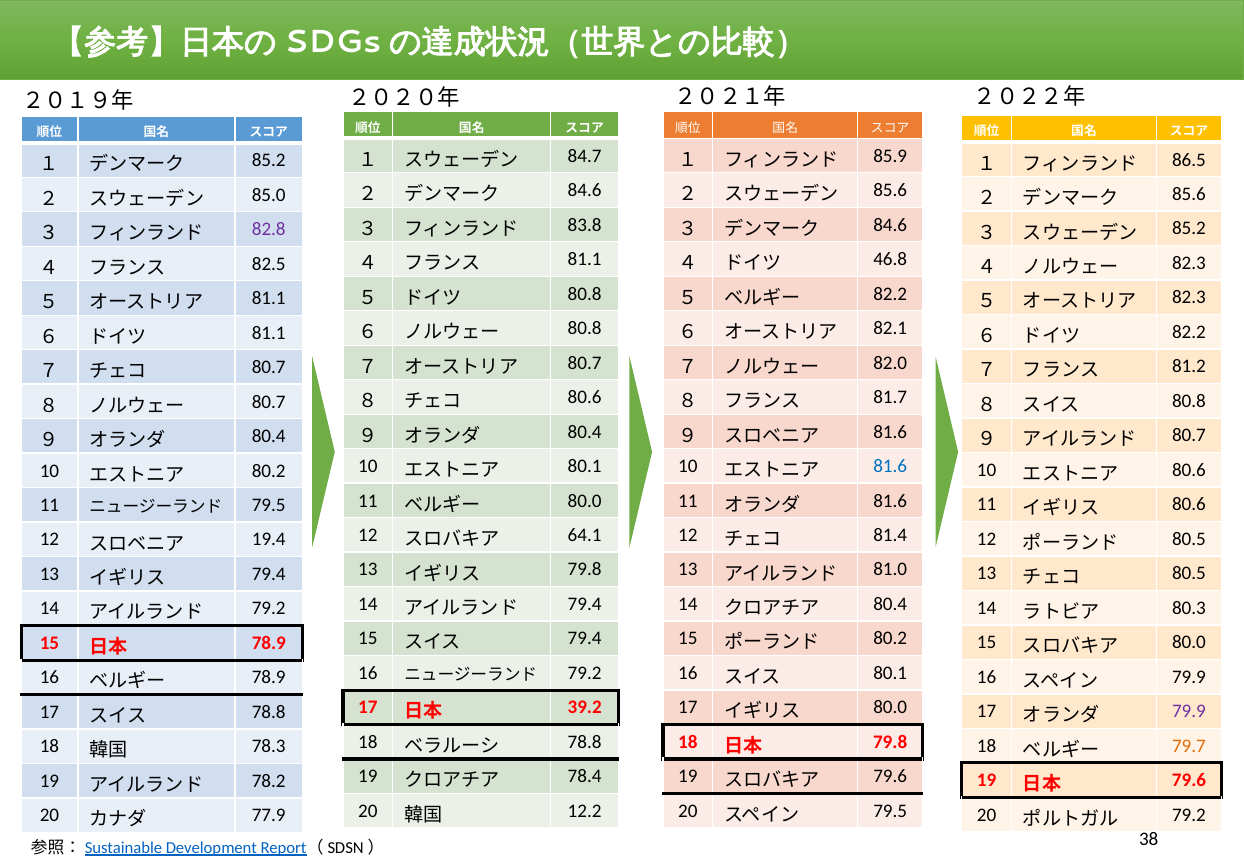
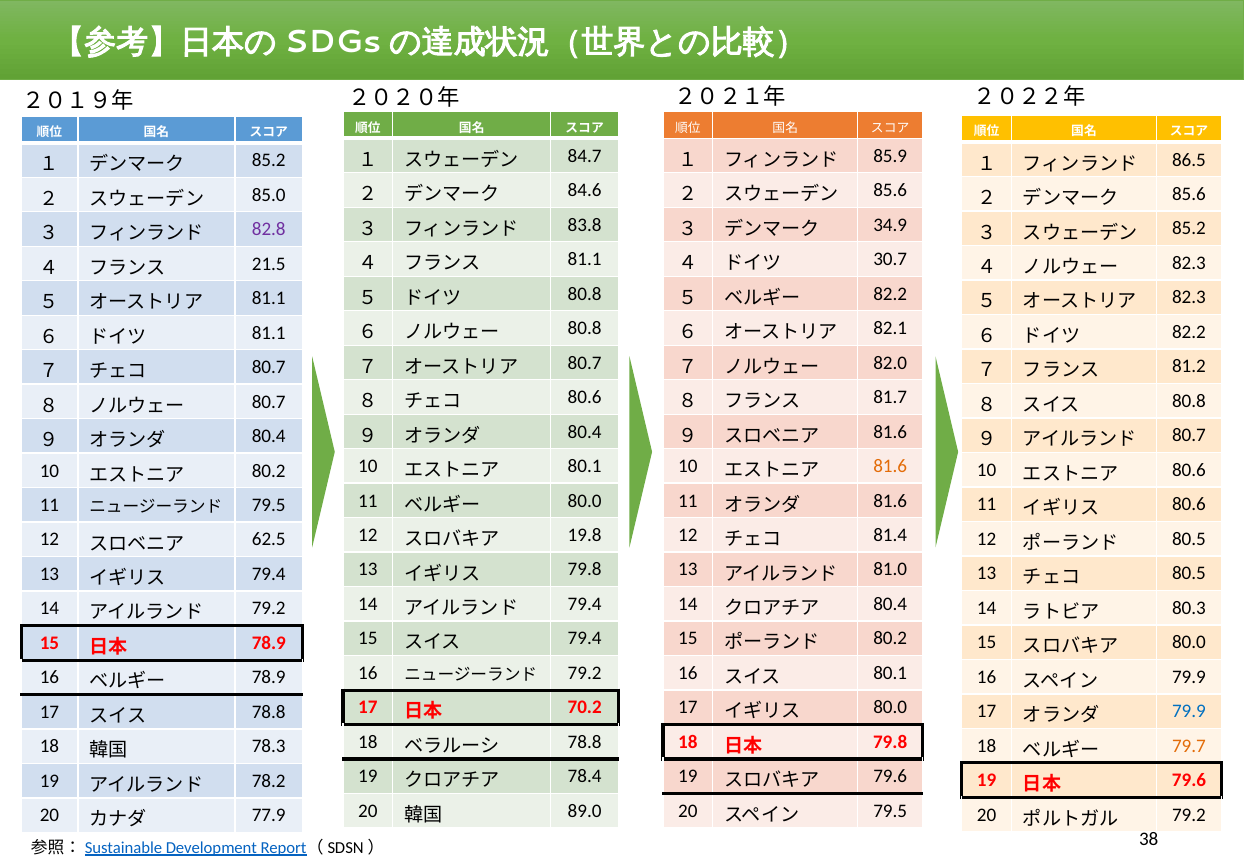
84.6 at (890, 225): 84.6 -> 34.9
46.8: 46.8 -> 30.7
82.5: 82.5 -> 21.5
81.6 at (890, 466) colour: blue -> orange
64.1: 64.1 -> 19.8
19.4: 19.4 -> 62.5
39.2: 39.2 -> 70.2
79.9 at (1189, 712) colour: purple -> blue
12.2: 12.2 -> 89.0
